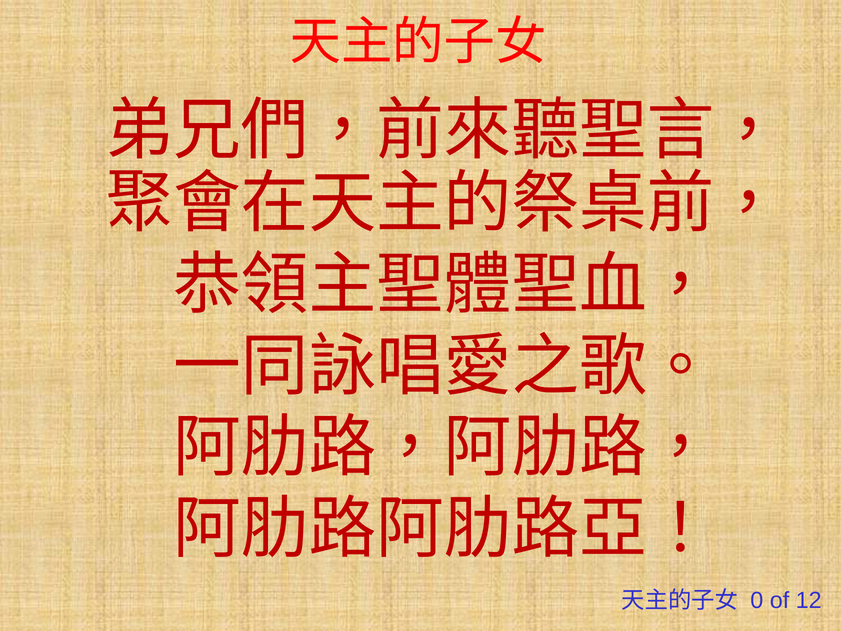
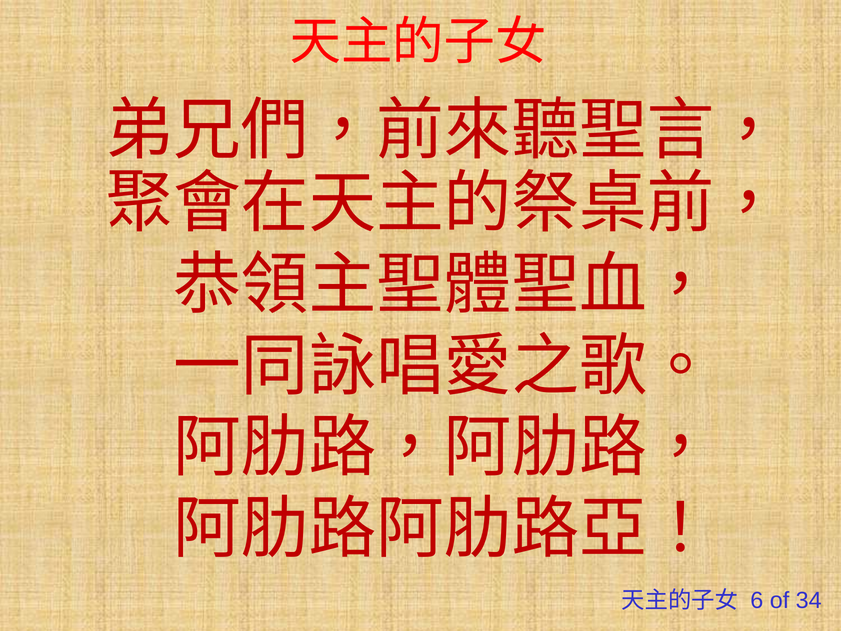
0: 0 -> 6
12: 12 -> 34
